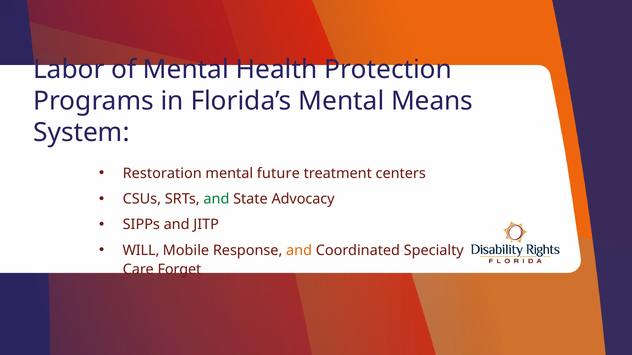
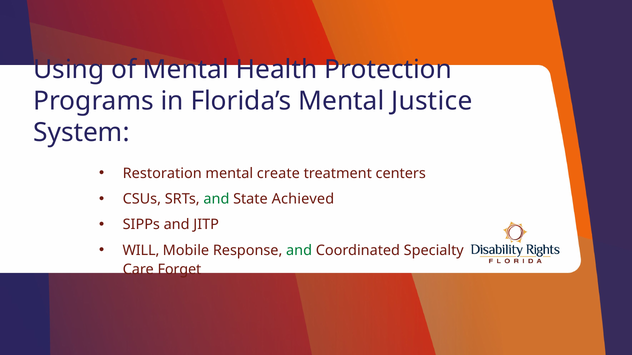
Labor: Labor -> Using
Means: Means -> Justice
future: future -> create
Advocacy: Advocacy -> Achieved
and at (299, 251) colour: orange -> green
